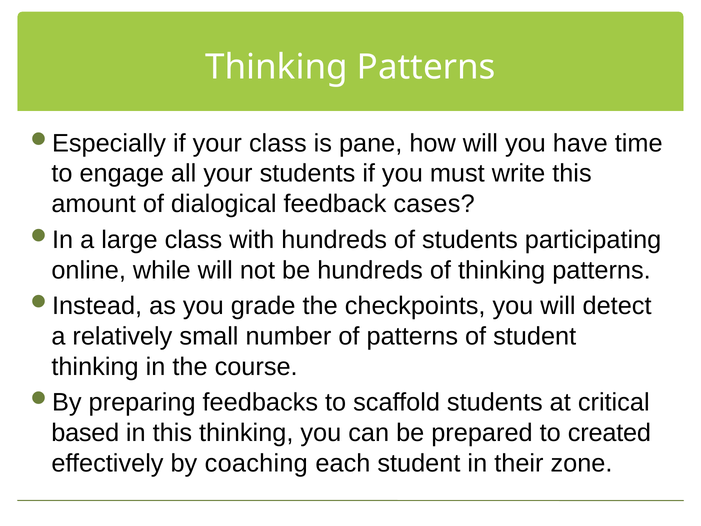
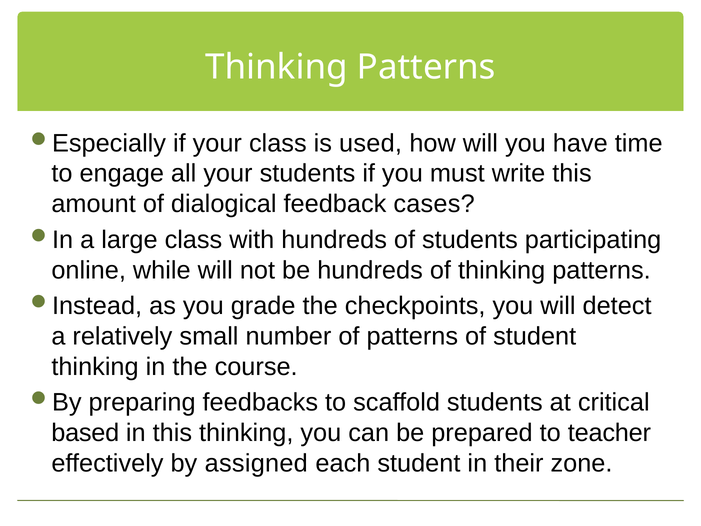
pane: pane -> used
created: created -> teacher
coaching: coaching -> assigned
